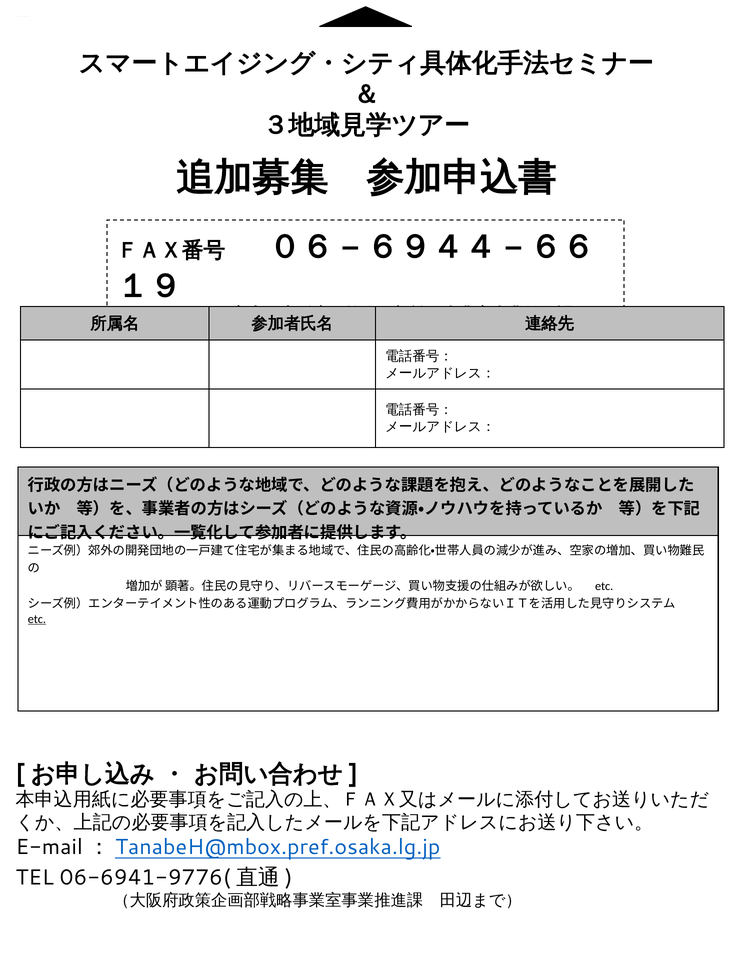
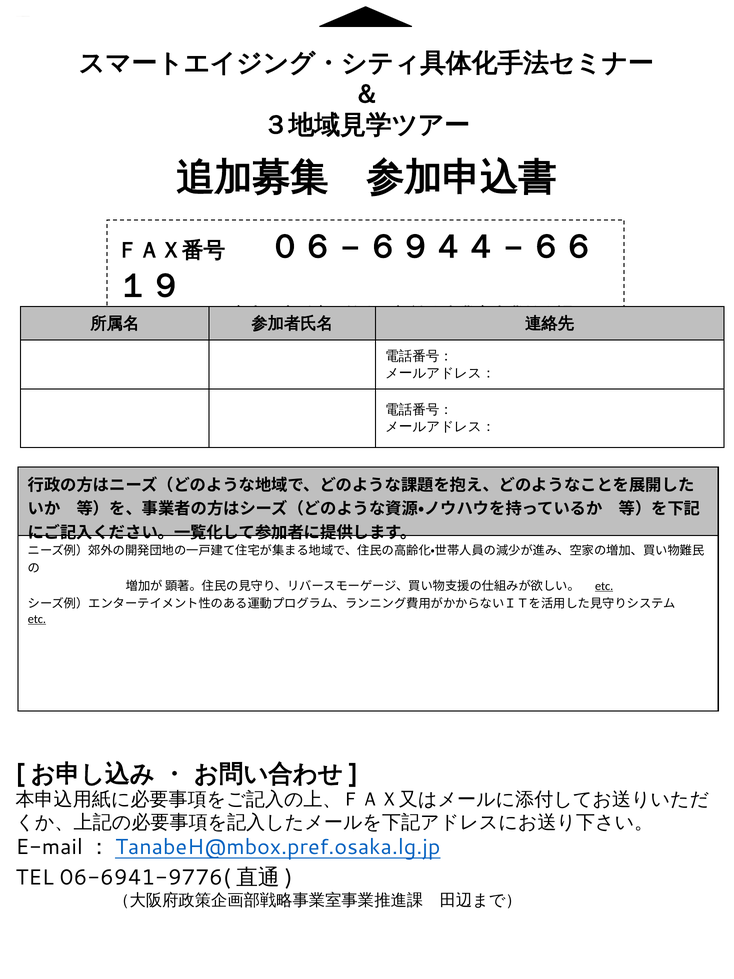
etc at (604, 586) underline: none -> present
